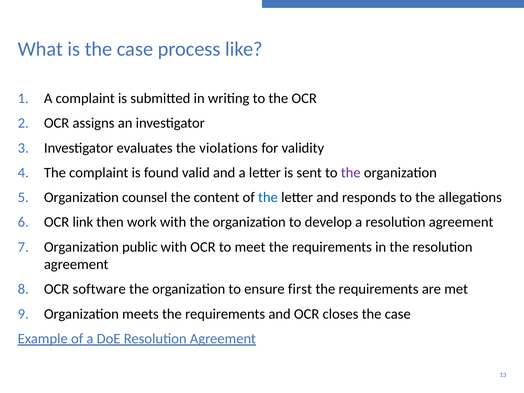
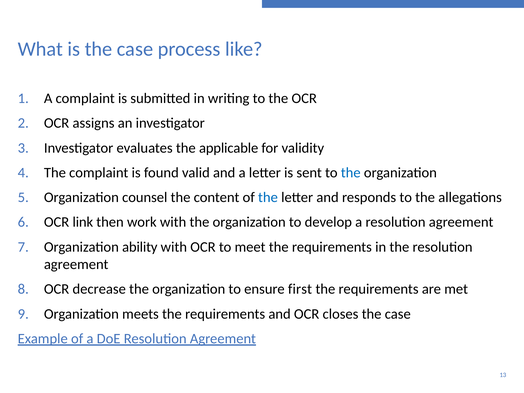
violations: violations -> applicable
the at (351, 173) colour: purple -> blue
public: public -> ability
software: software -> decrease
